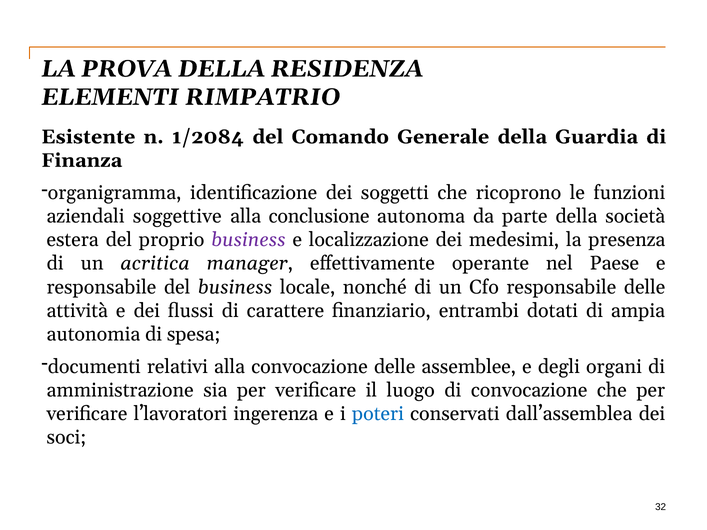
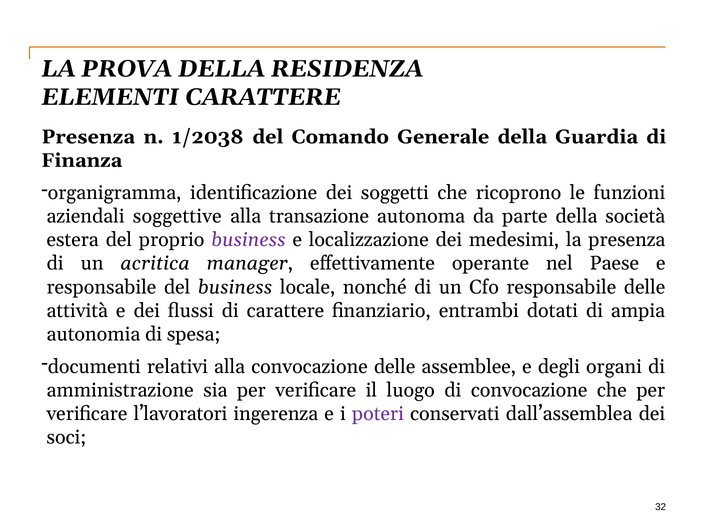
ELEMENTI RIMPATRIO: RIMPATRIO -> CARATTERE
Esistente at (88, 137): Esistente -> Presenza
1/2084: 1/2084 -> 1/2038
conclusione: conclusione -> transazione
poteri colour: blue -> purple
